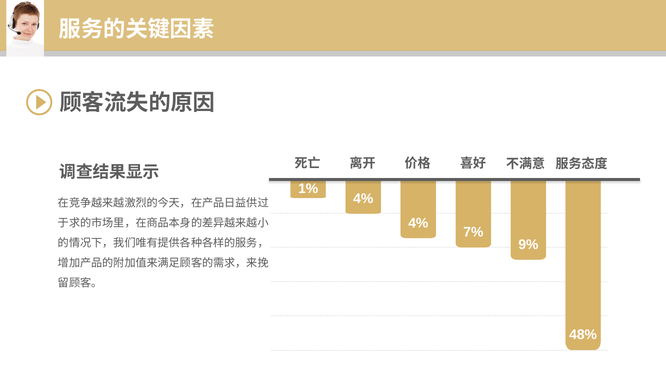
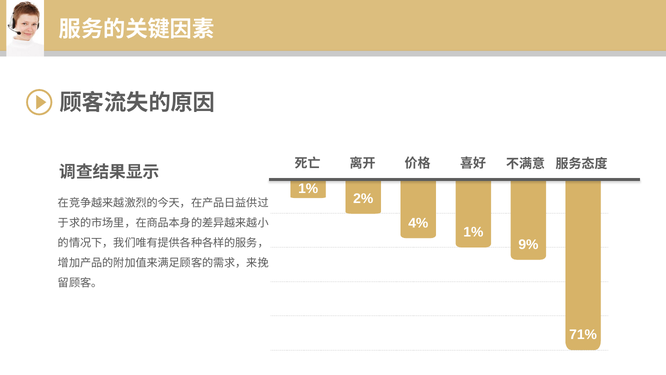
4% at (363, 198): 4% -> 2%
7% at (473, 232): 7% -> 1%
48%: 48% -> 71%
